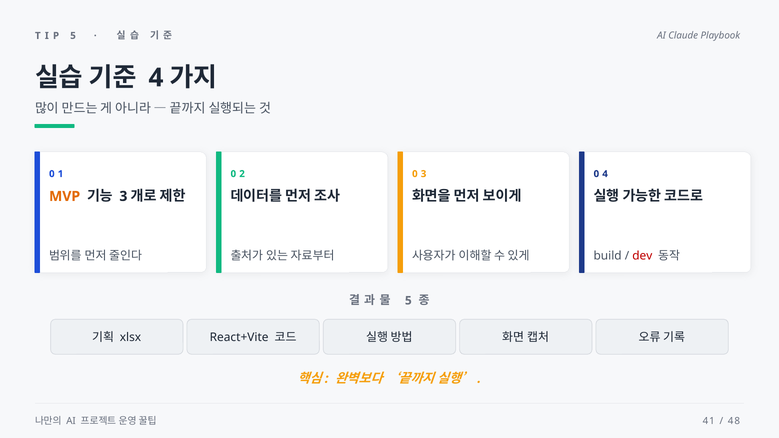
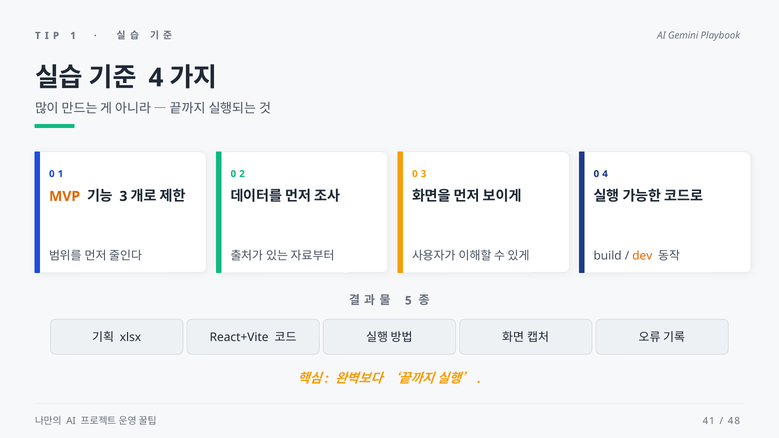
5 at (73, 36): 5 -> 1
Claude: Claude -> Gemini
dev colour: red -> orange
